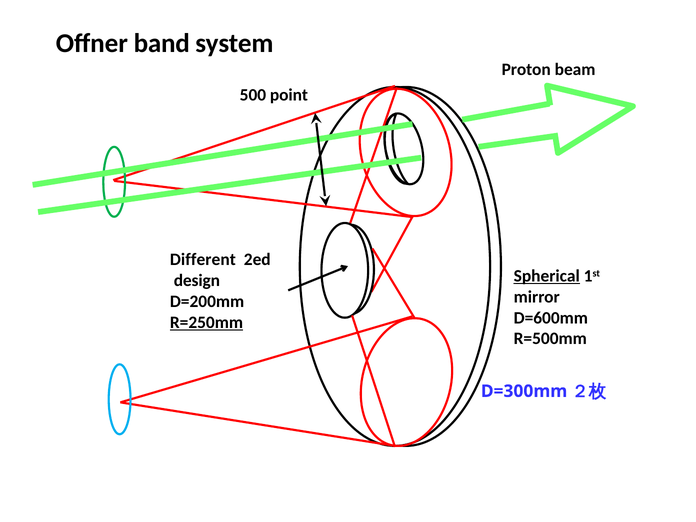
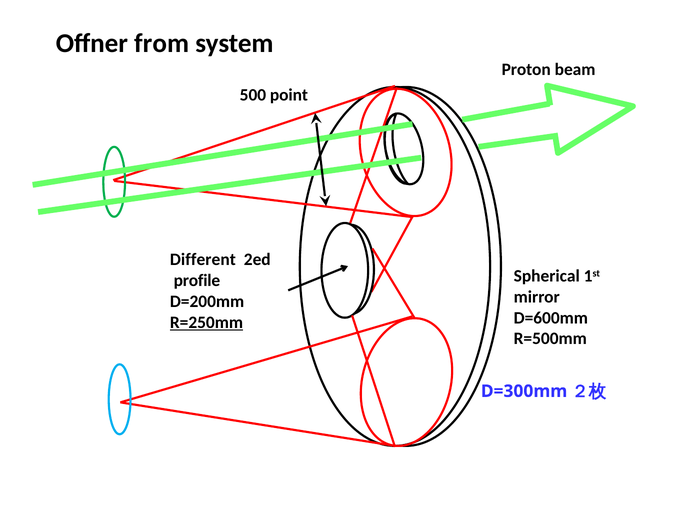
band: band -> from
Spherical underline: present -> none
design: design -> profile
